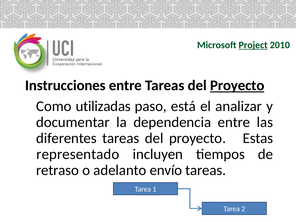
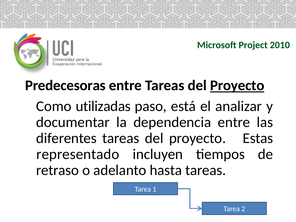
Project underline: present -> none
Instrucciones: Instrucciones -> Predecesoras
envío: envío -> hasta
